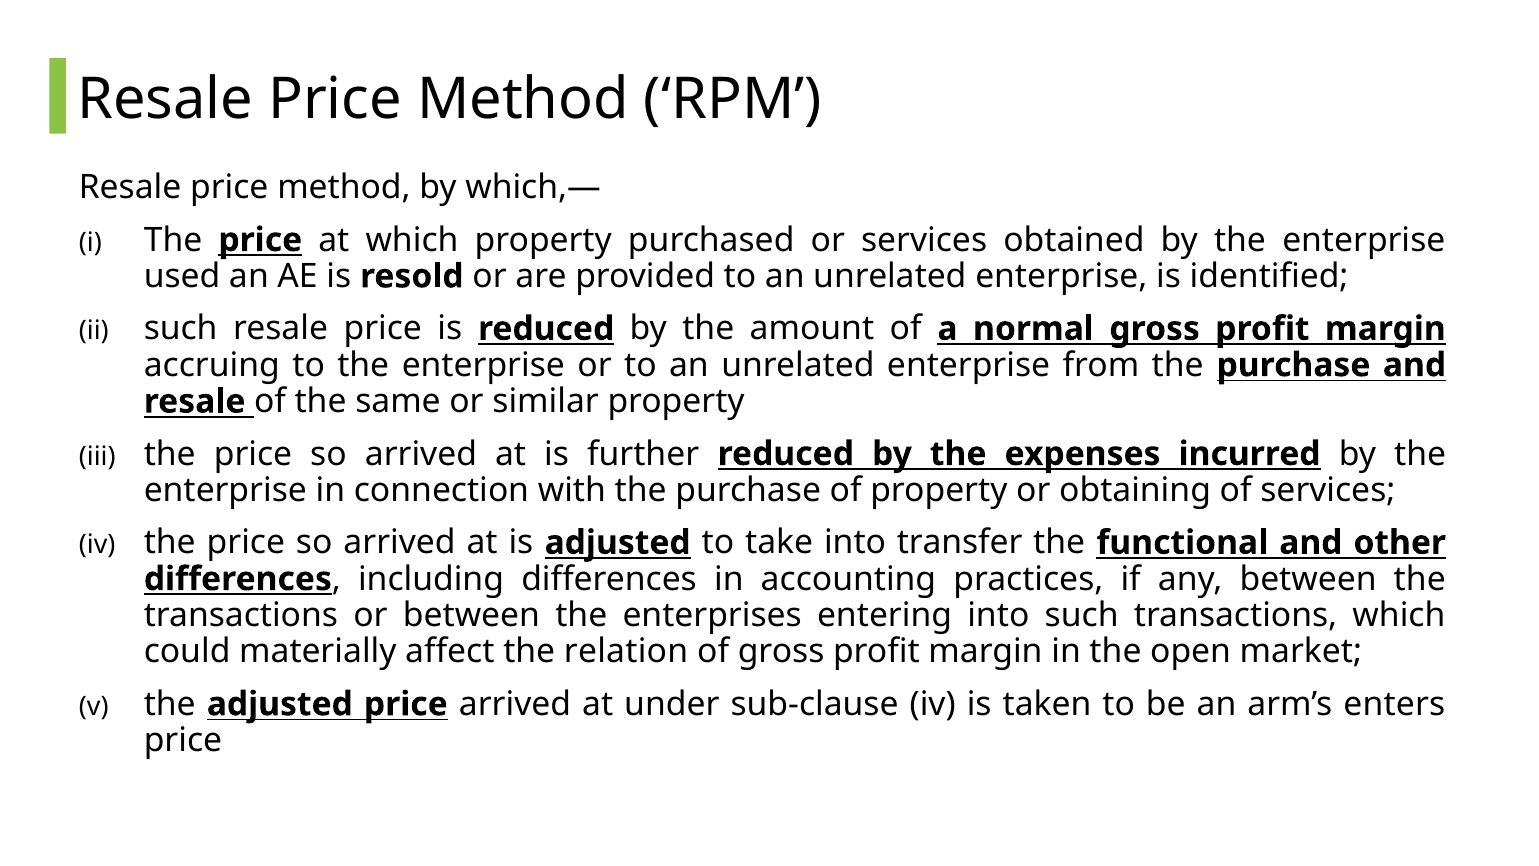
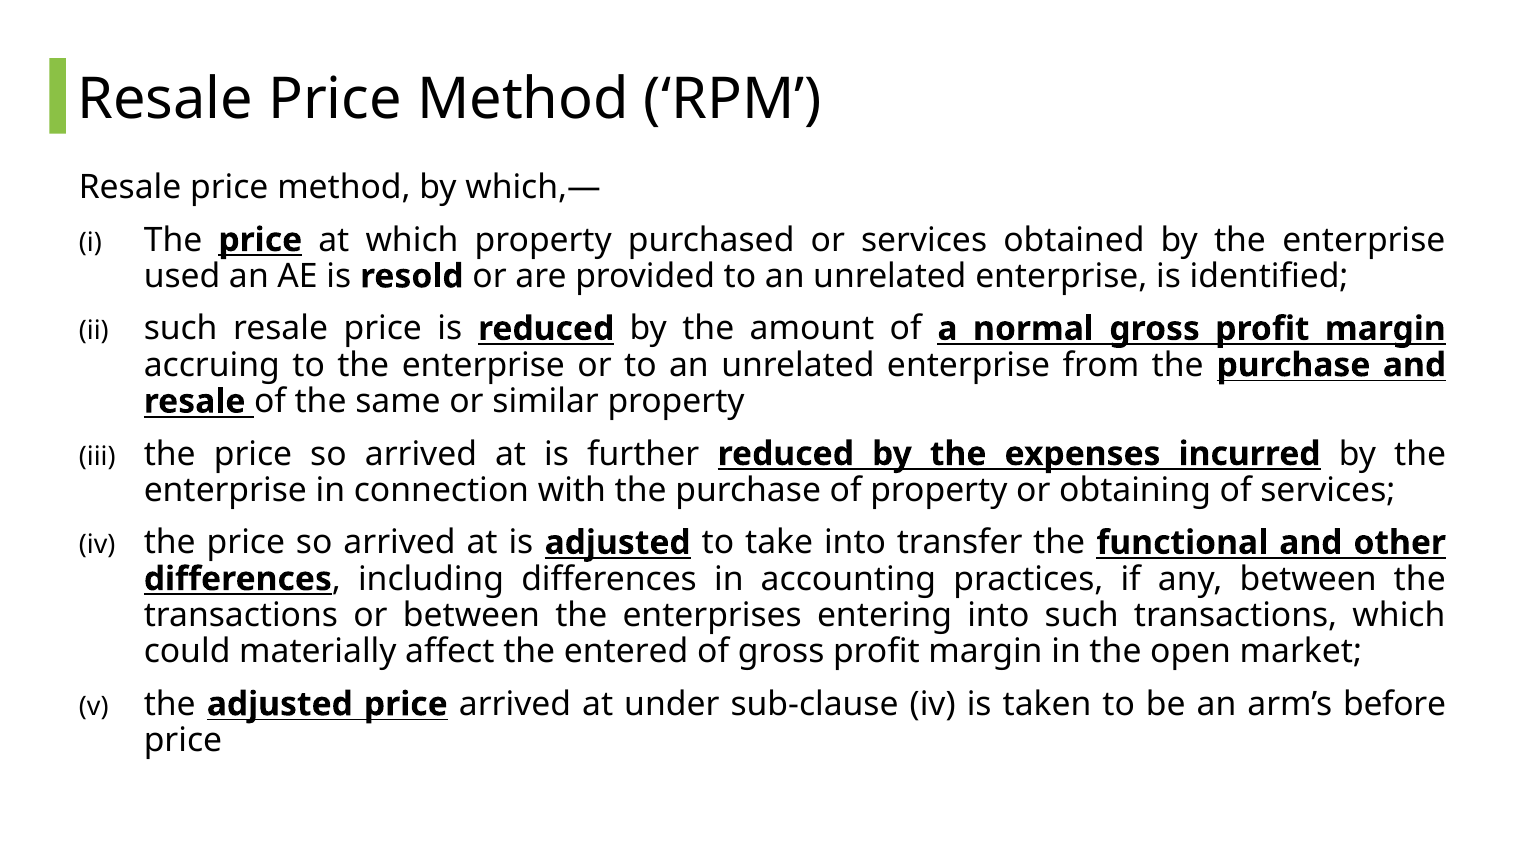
relation: relation -> entered
enters: enters -> before
